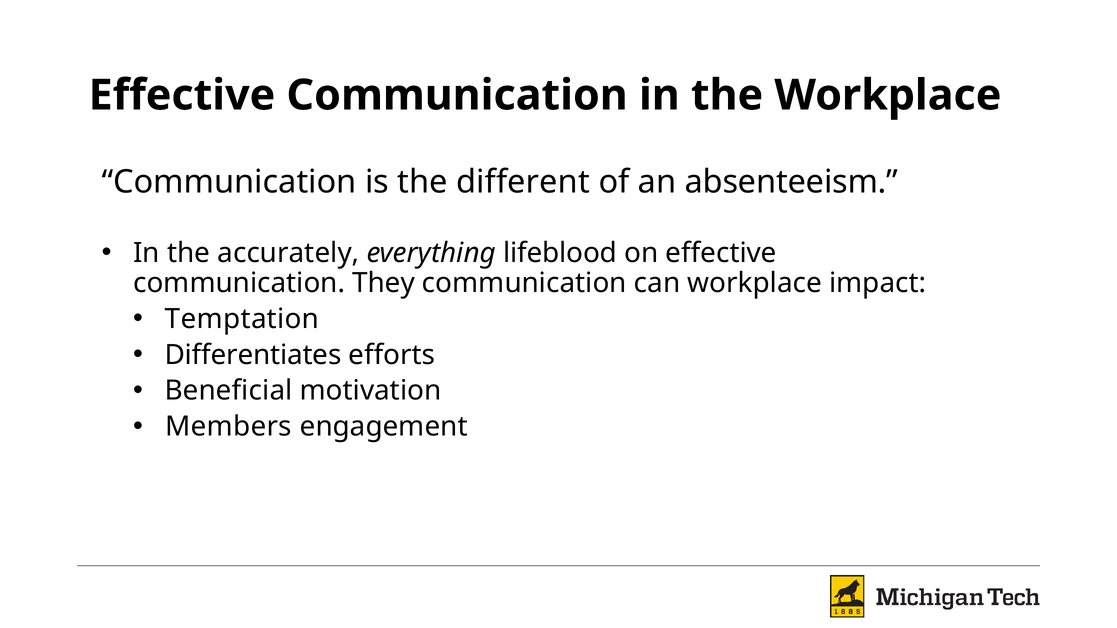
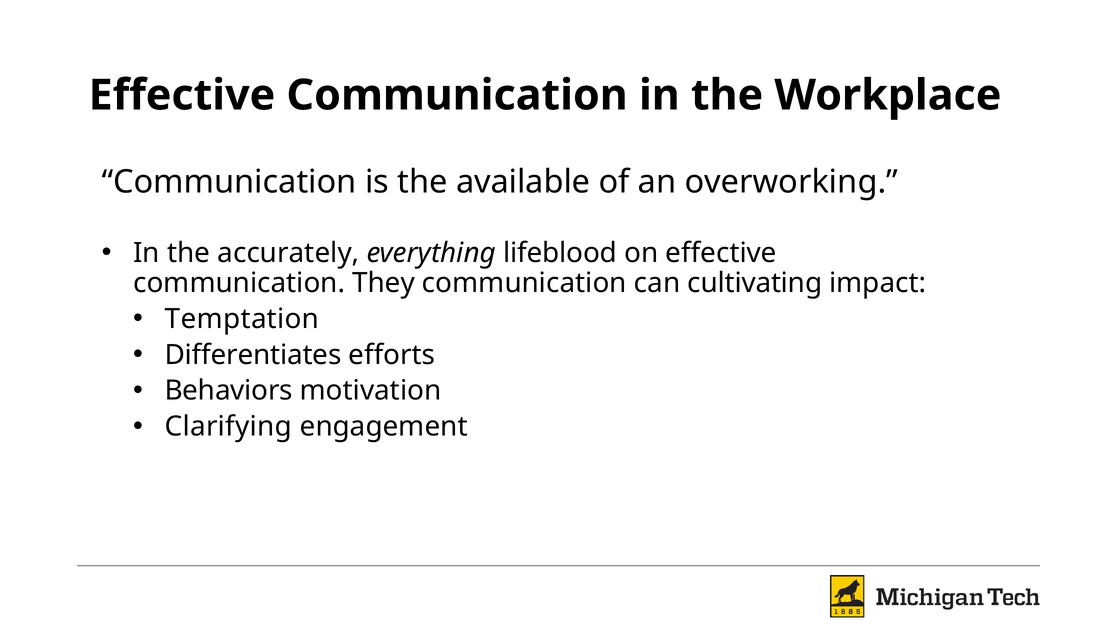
different: different -> available
absenteeism: absenteeism -> overworking
can workplace: workplace -> cultivating
Beneficial: Beneficial -> Behaviors
Members: Members -> Clarifying
